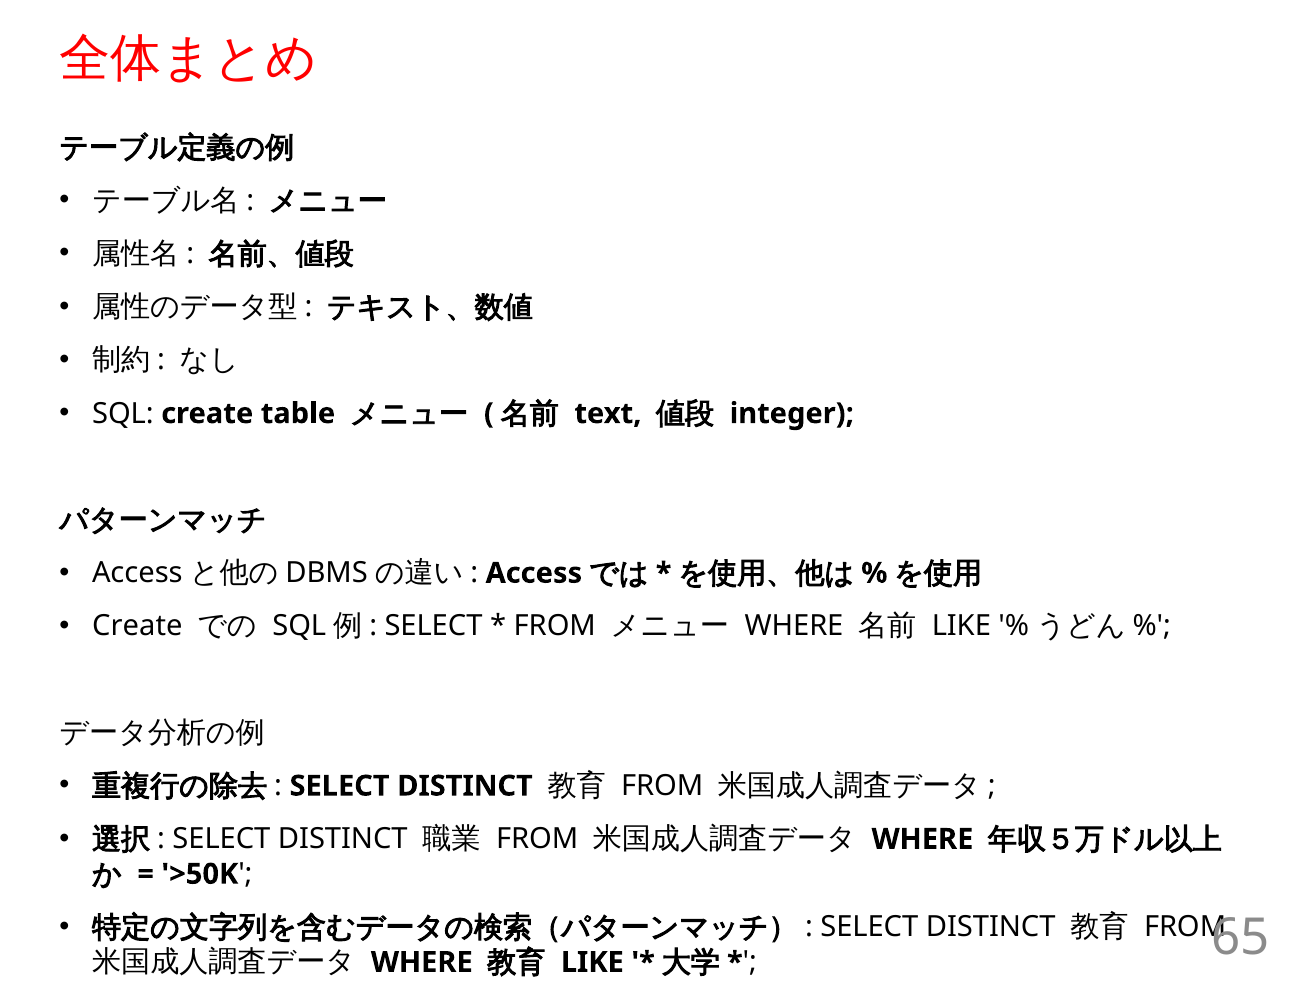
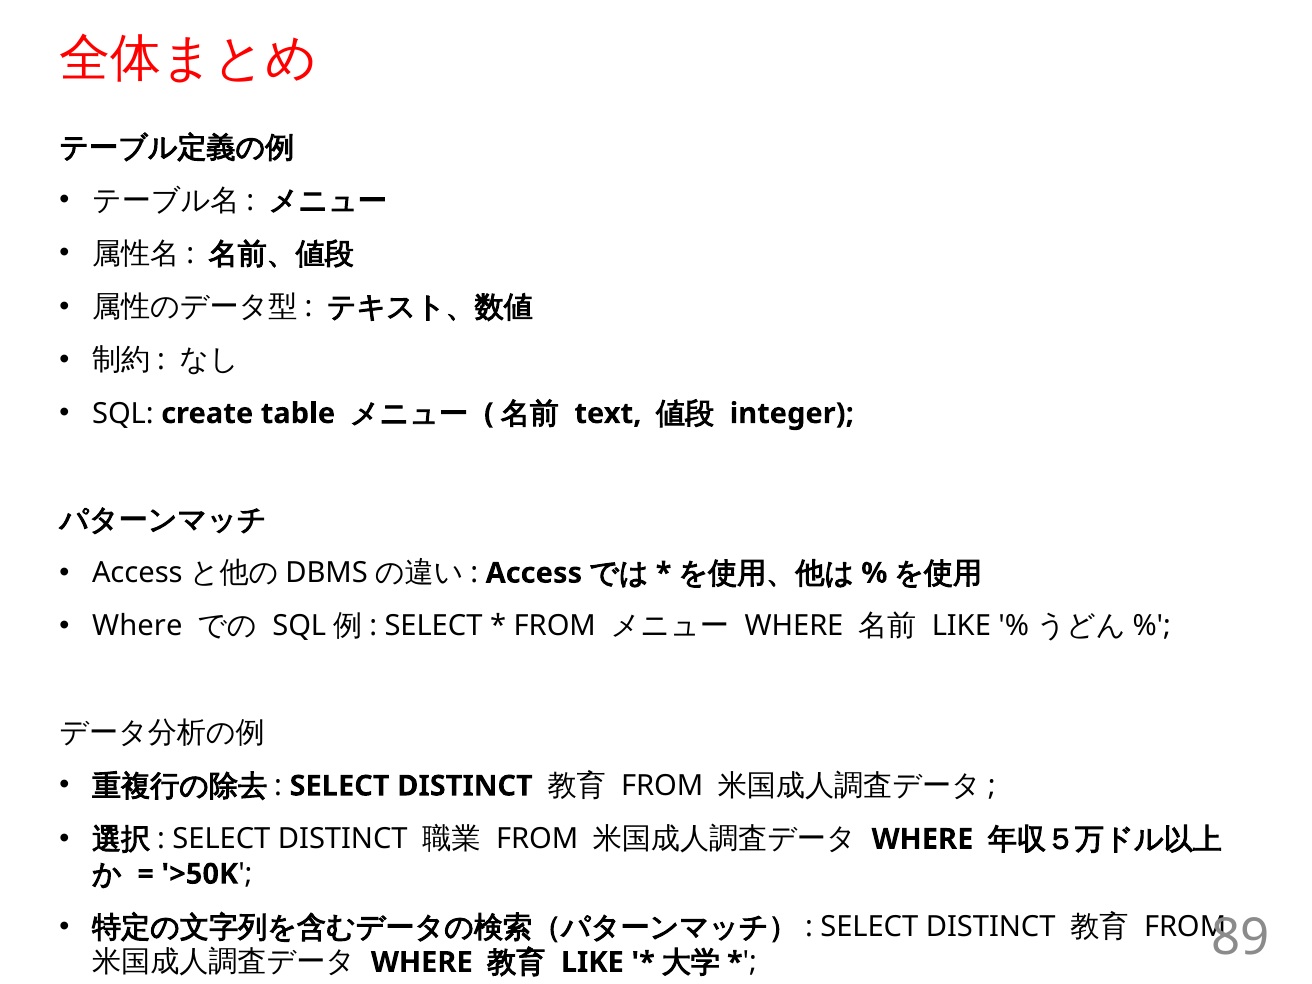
Create at (137, 626): Create -> Where
65: 65 -> 89
